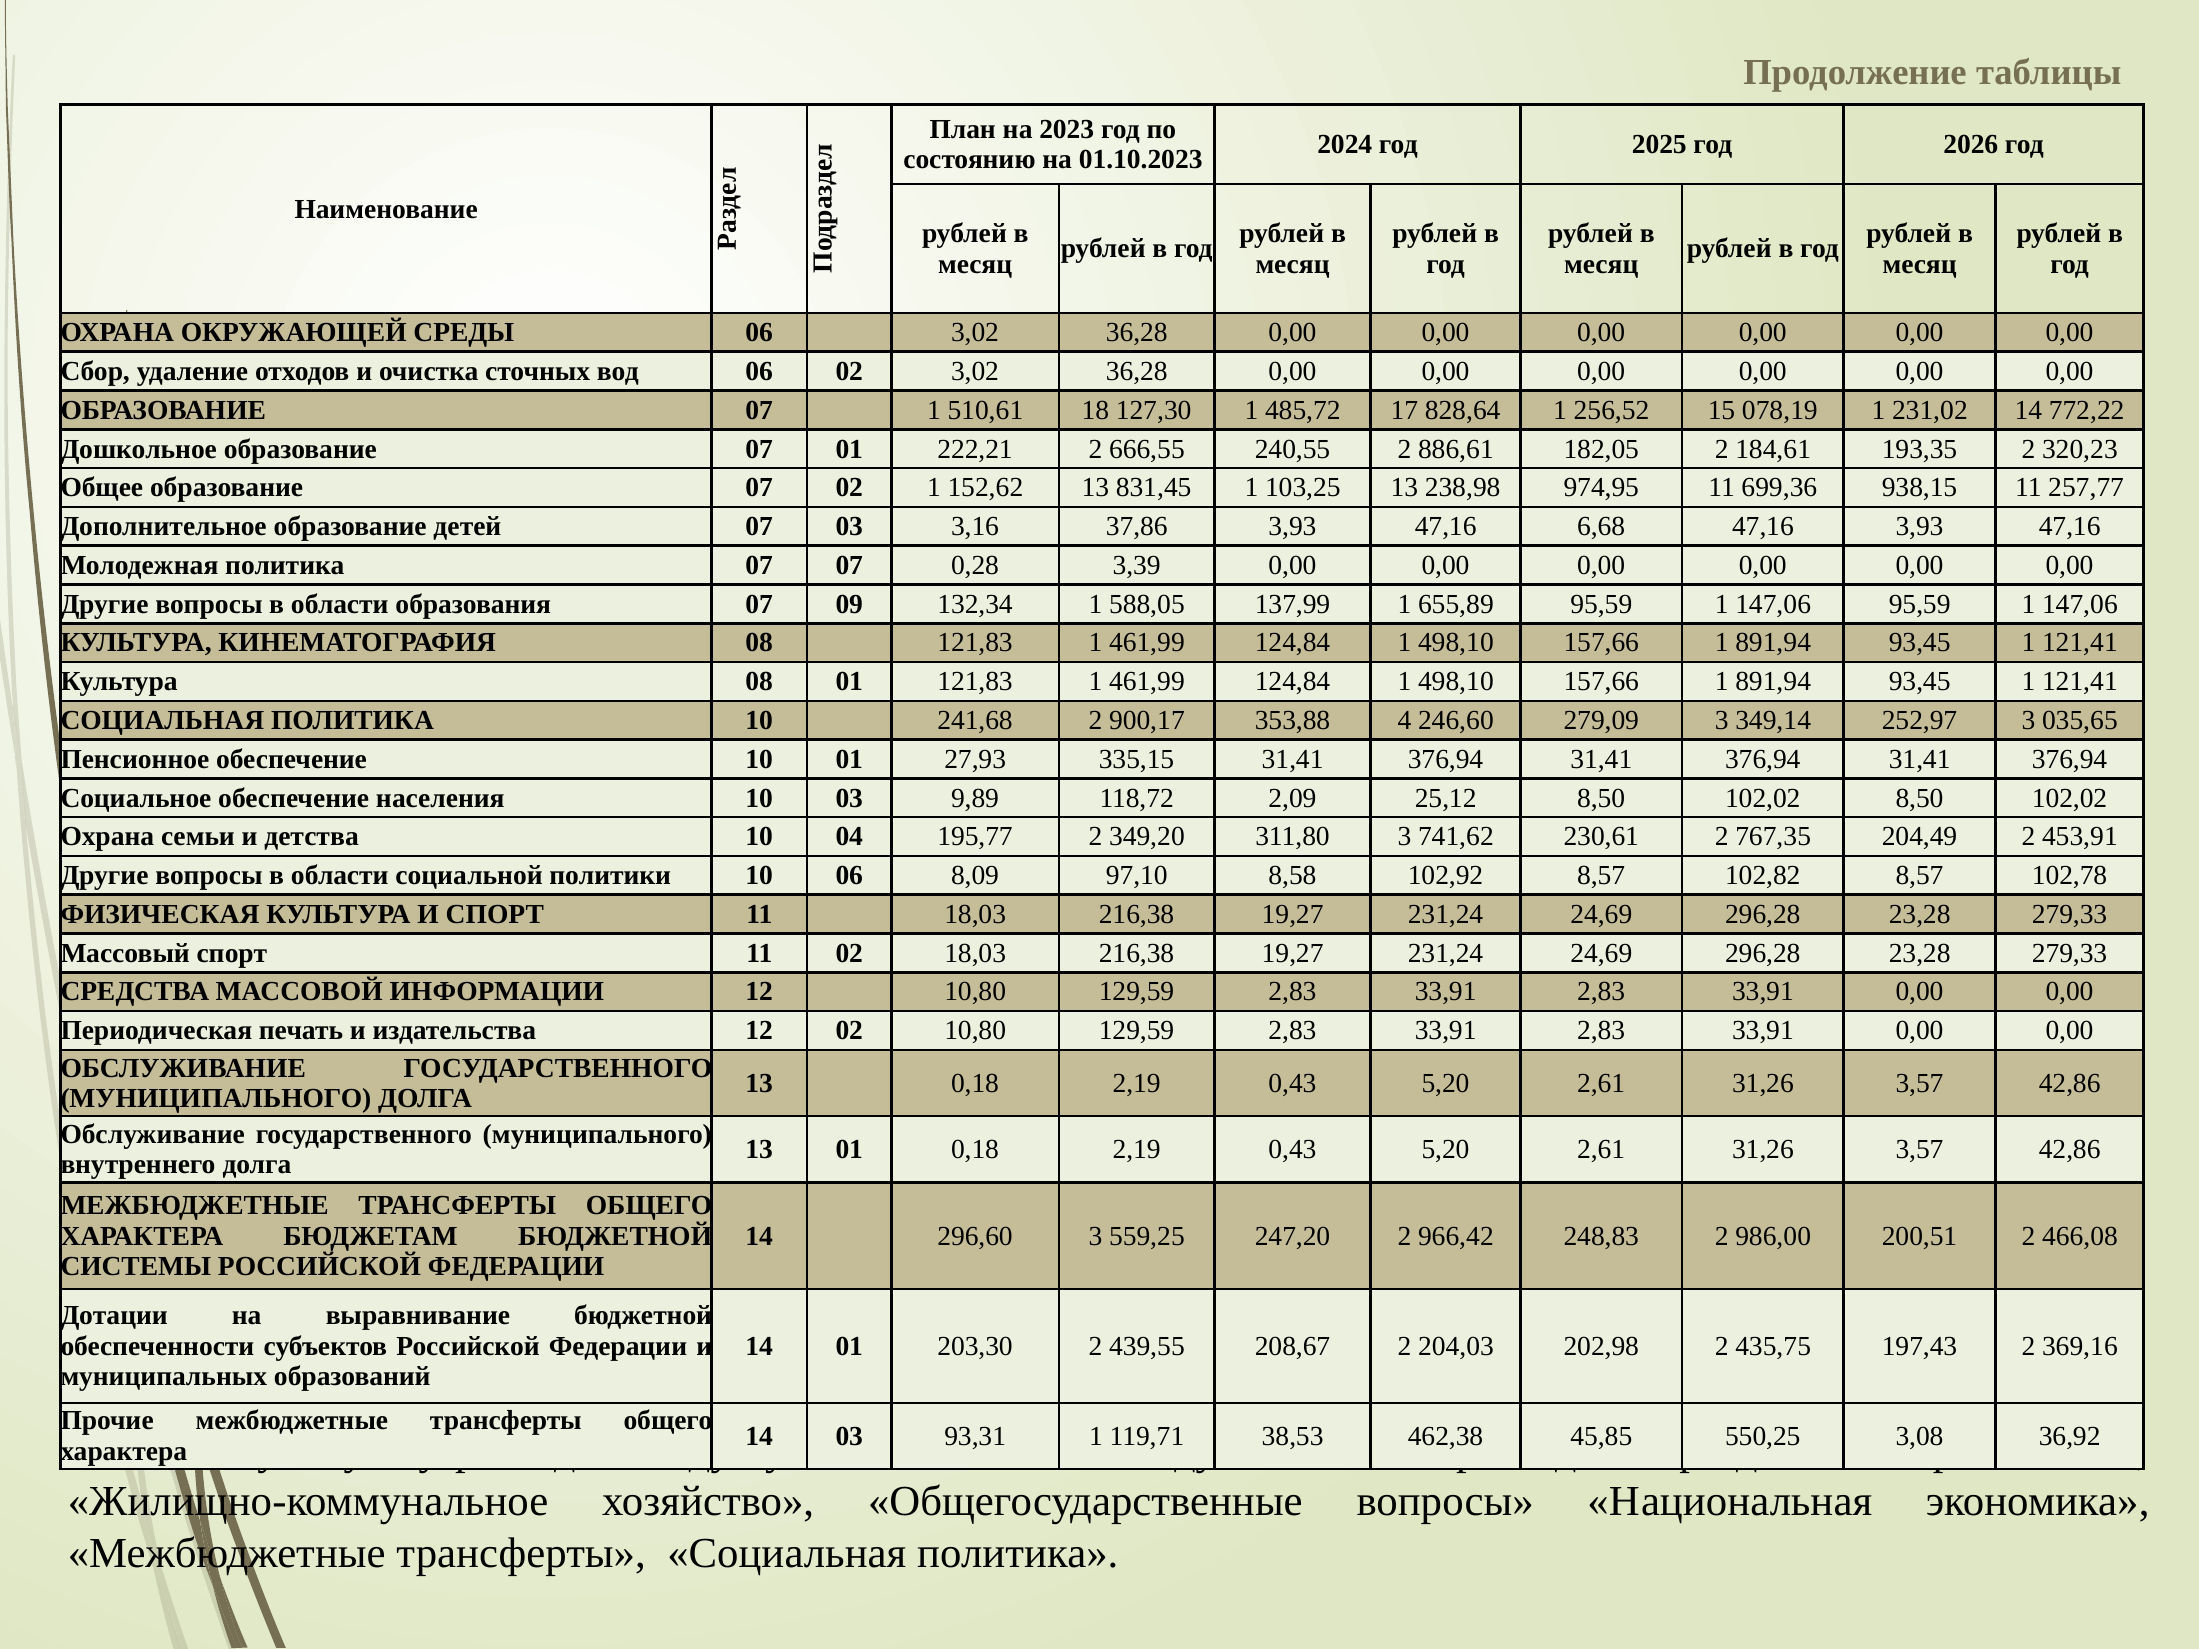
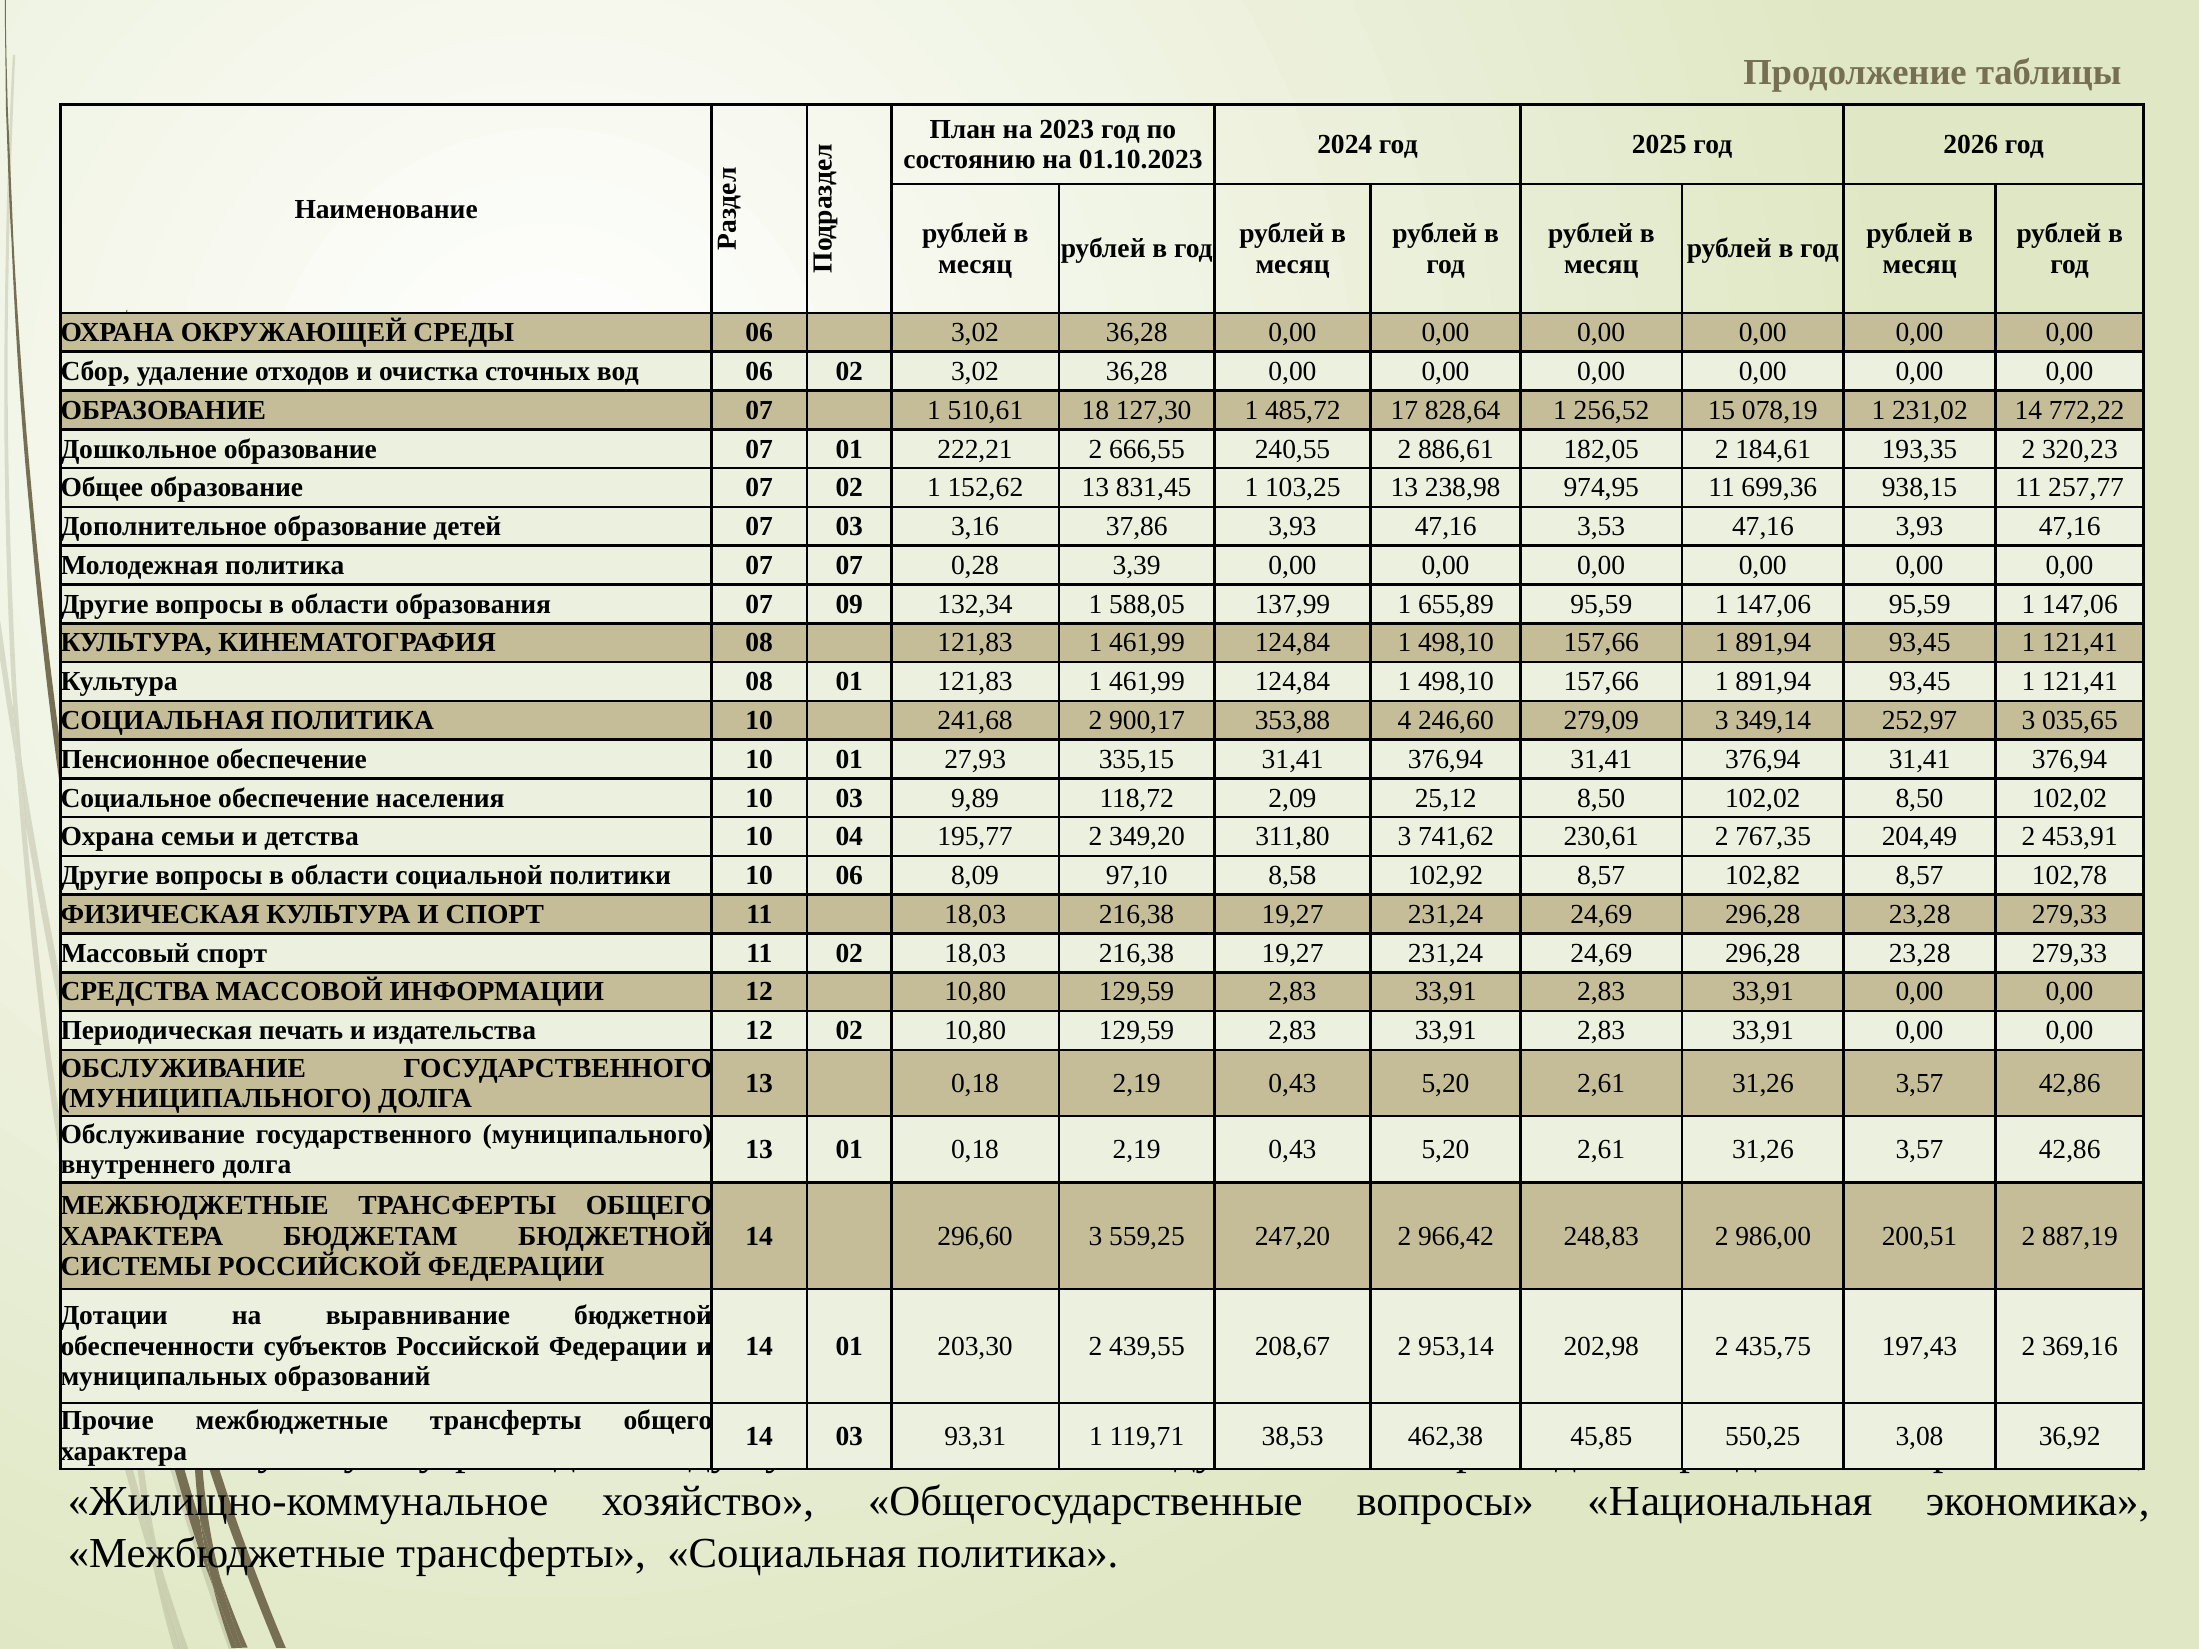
6,68: 6,68 -> 3,53
466,08: 466,08 -> 887,19
204,03: 204,03 -> 953,14
